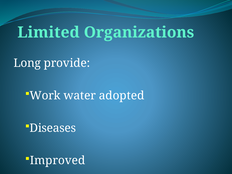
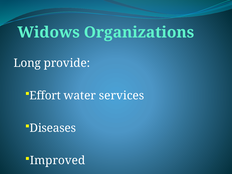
Limited: Limited -> Widows
Work: Work -> Effort
adopted: adopted -> services
